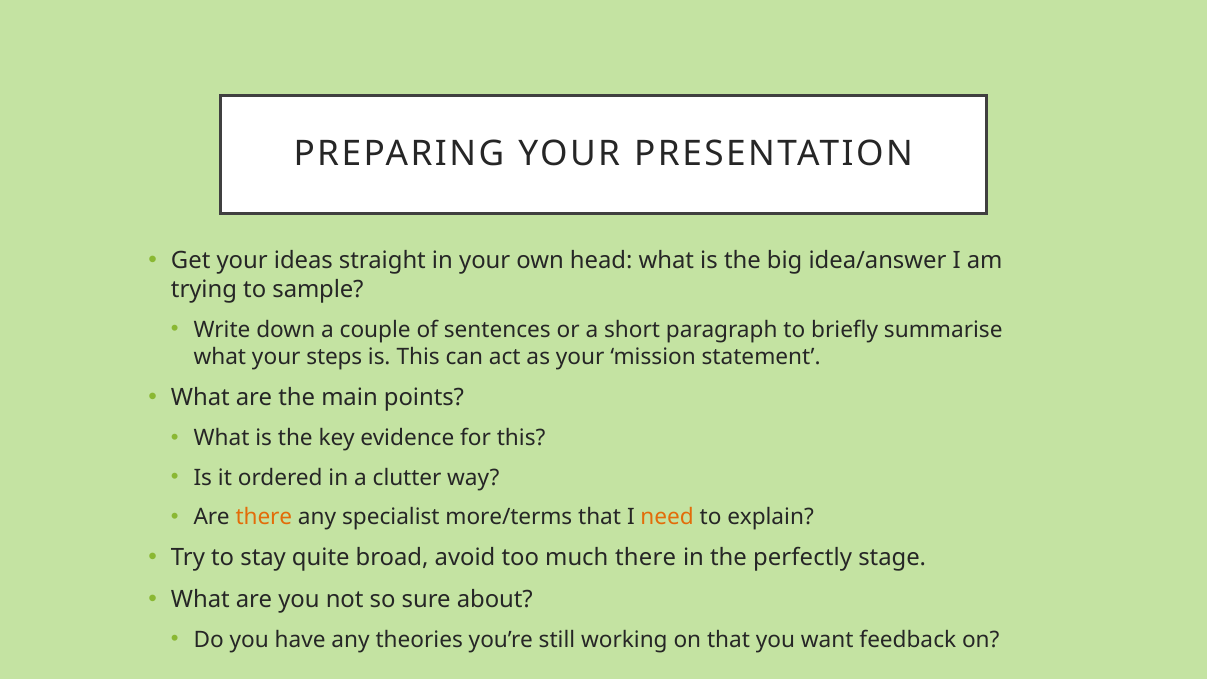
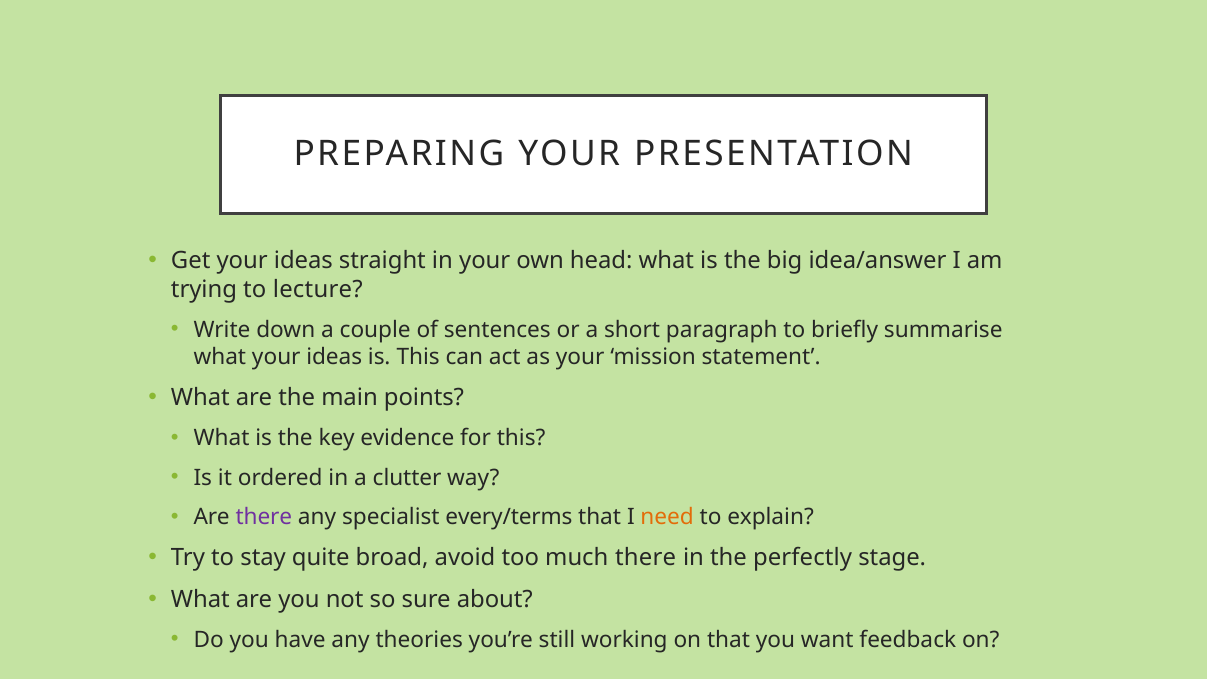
sample: sample -> lecture
what your steps: steps -> ideas
there at (264, 517) colour: orange -> purple
more/terms: more/terms -> every/terms
